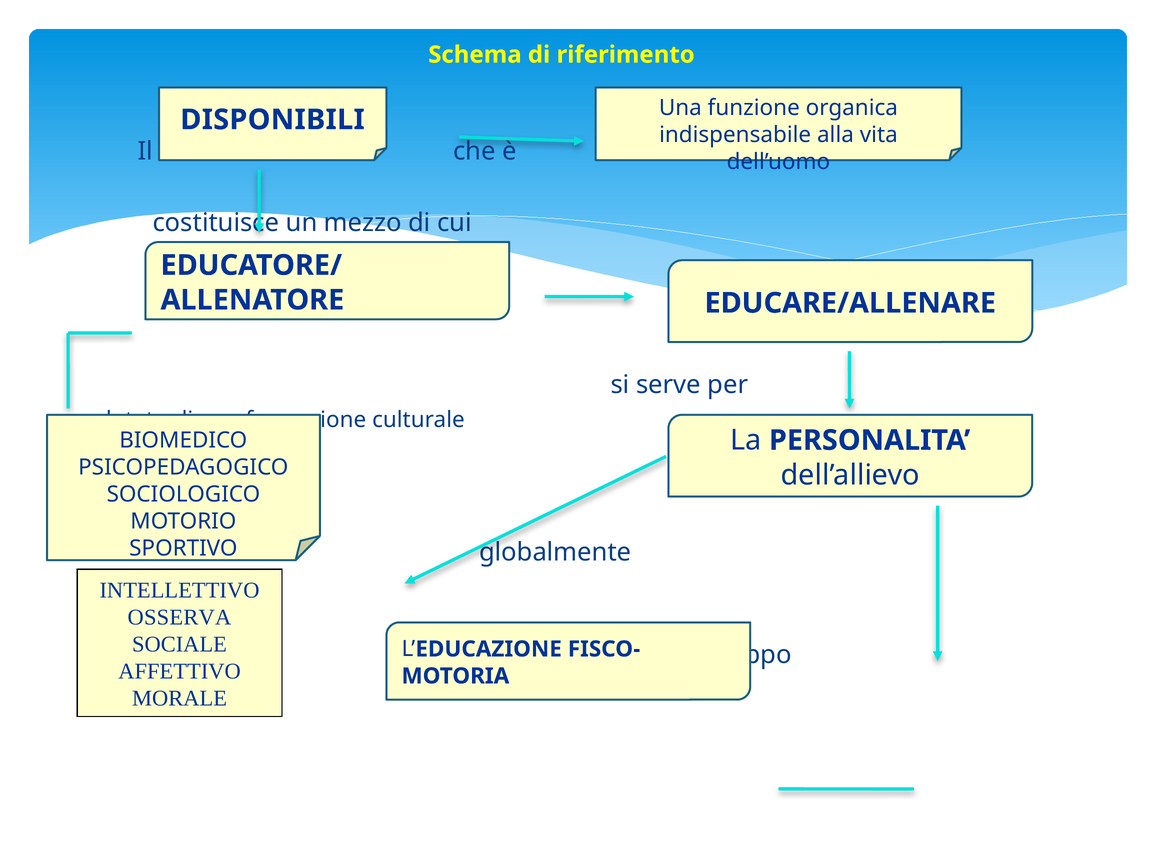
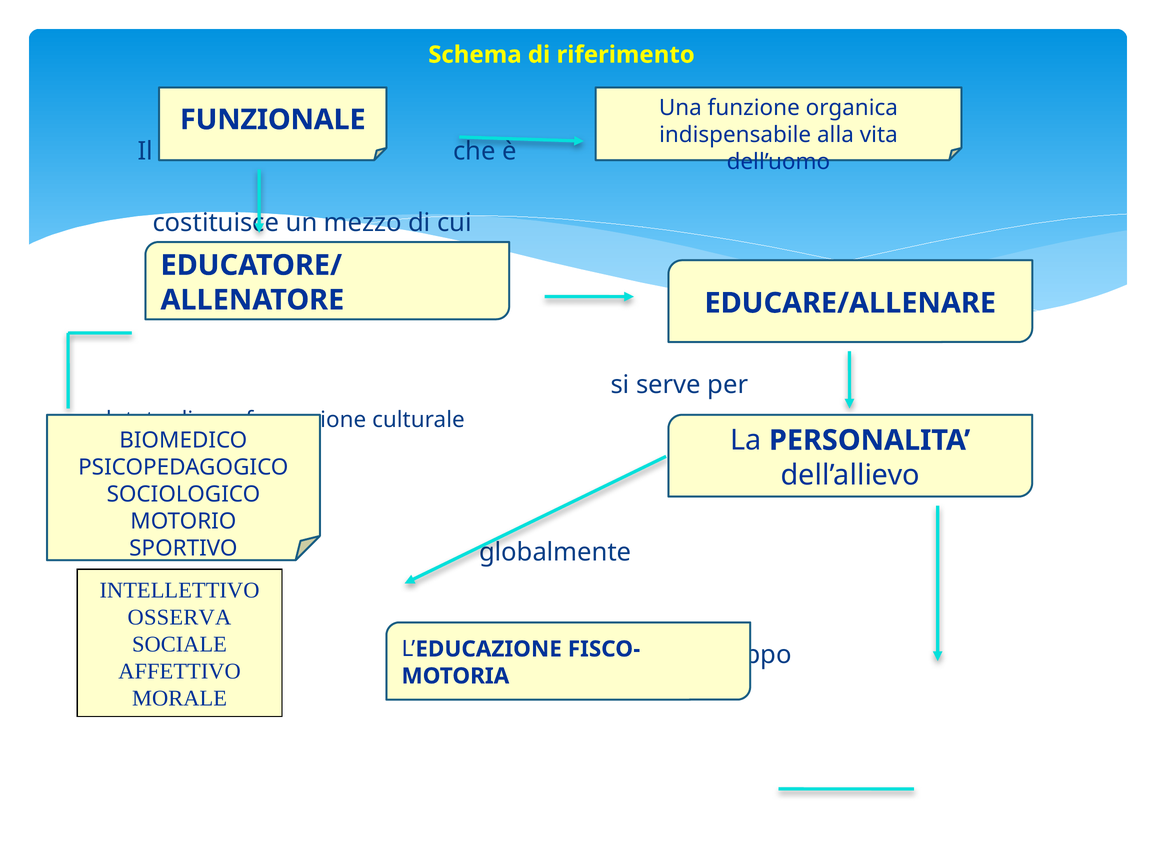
DISPONIBILI: DISPONIBILI -> FUNZIONALE
